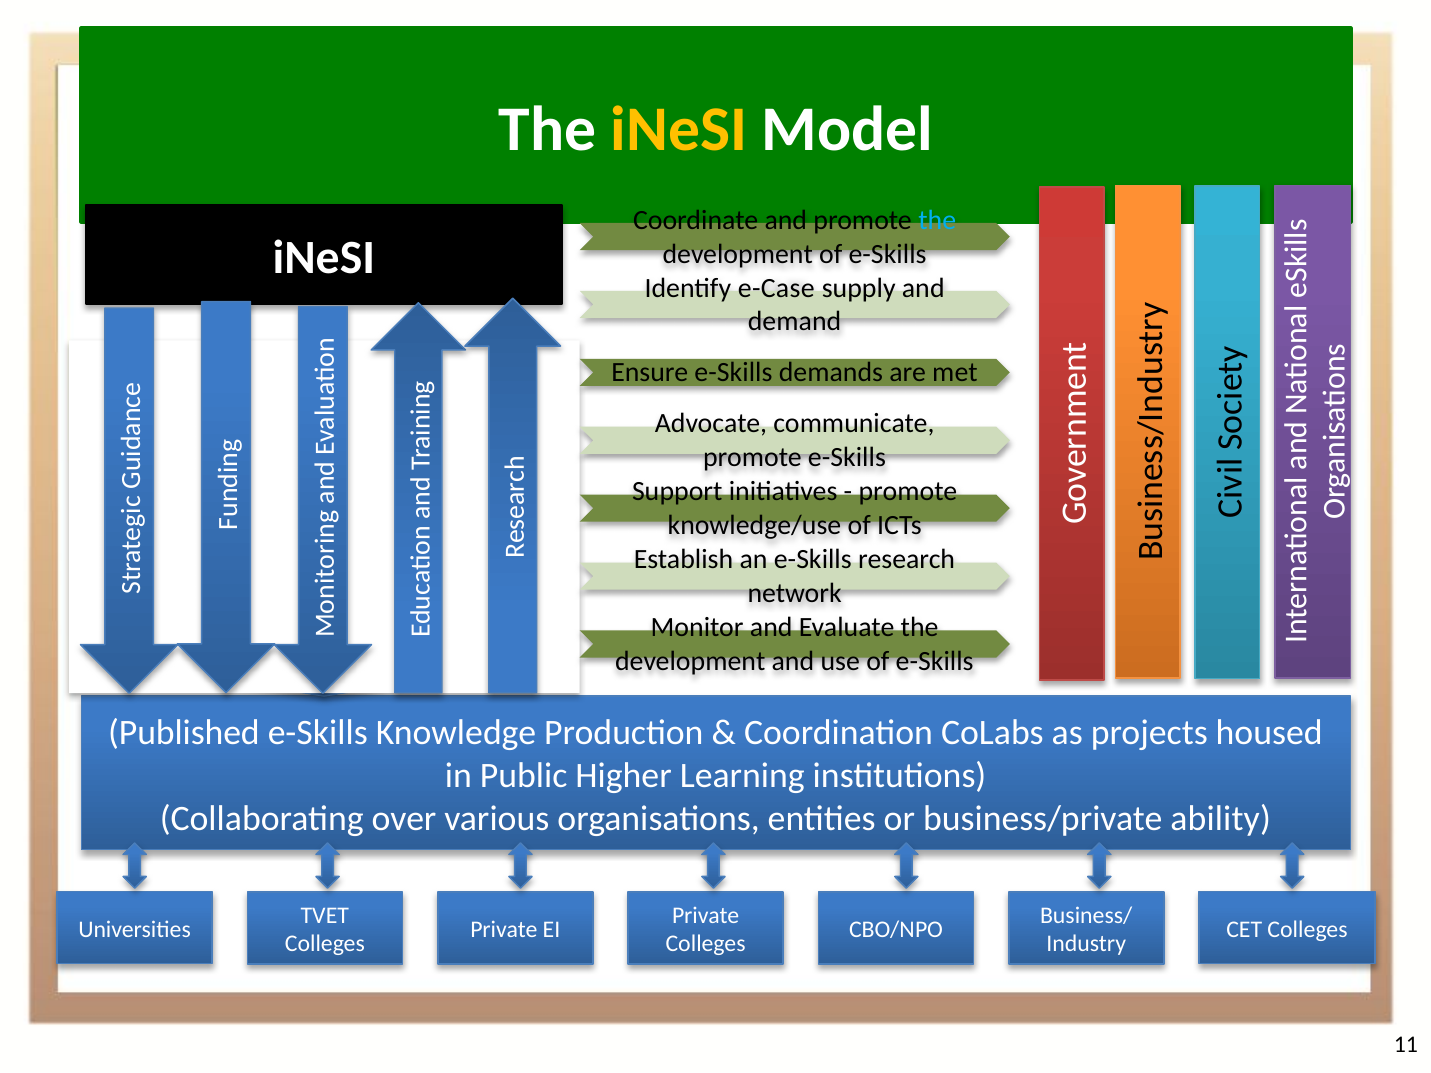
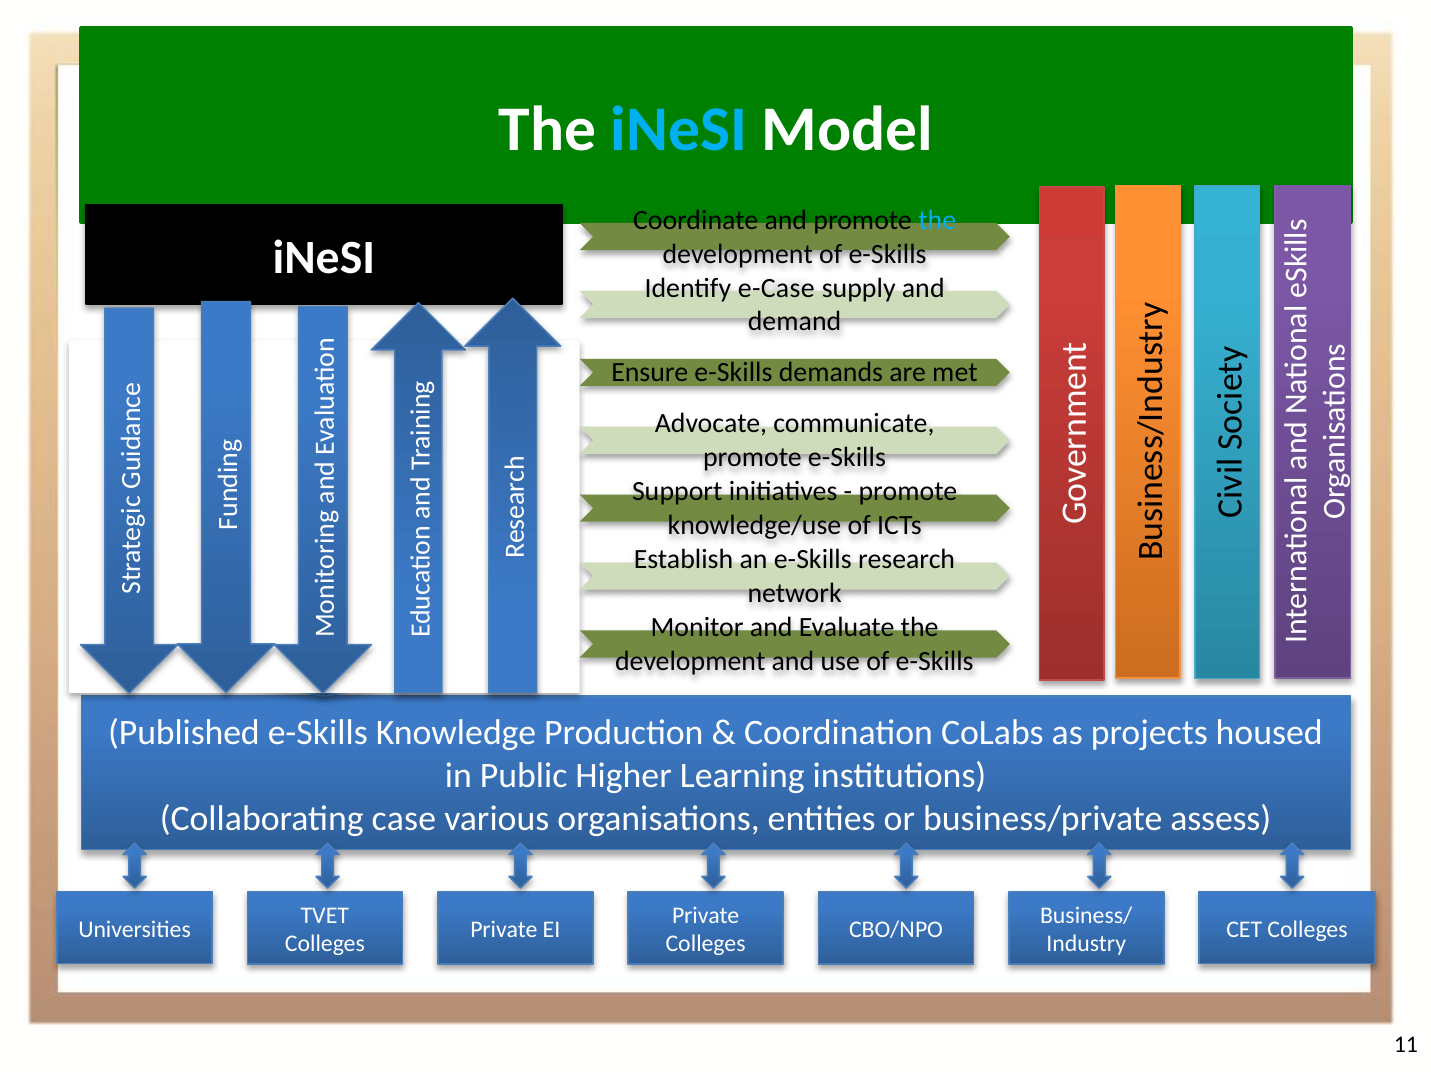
iNeSI at (679, 130) colour: yellow -> light blue
over: over -> case
ability: ability -> assess
